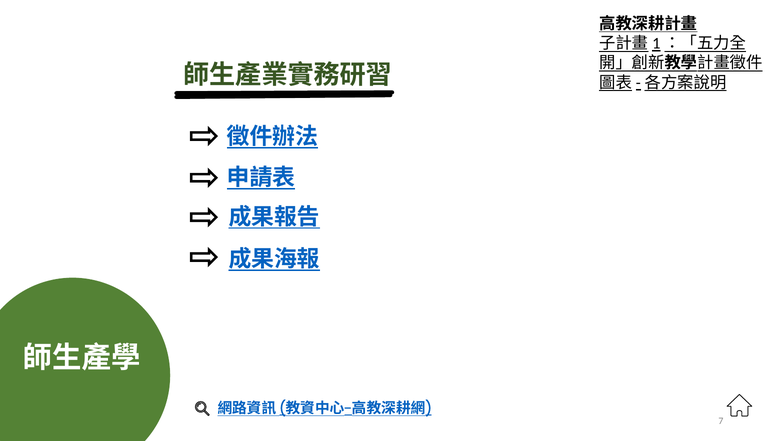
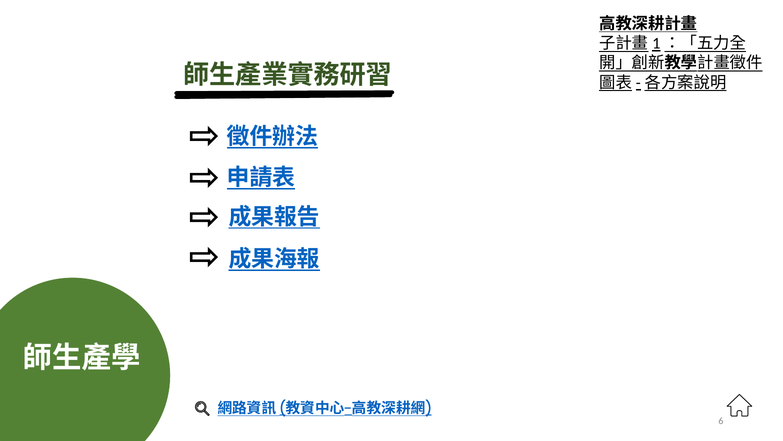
7: 7 -> 6
